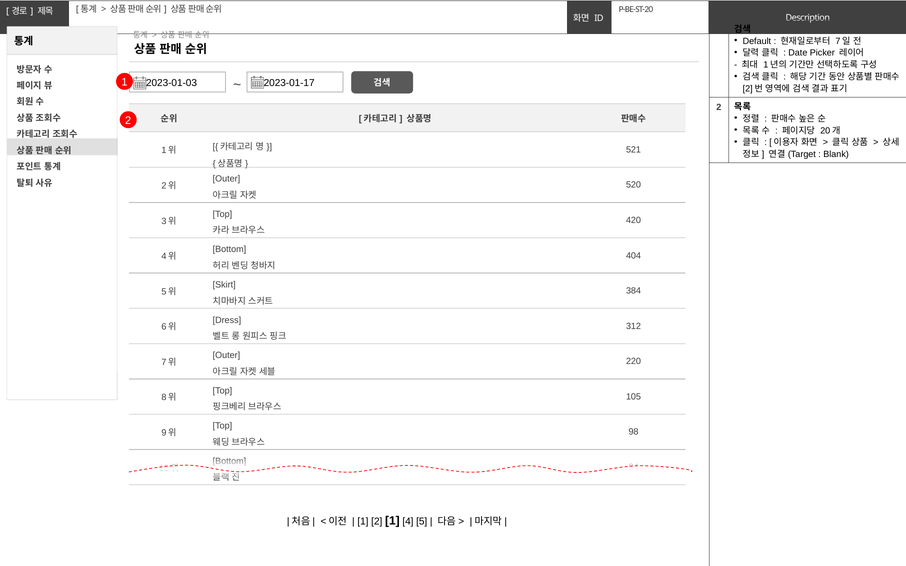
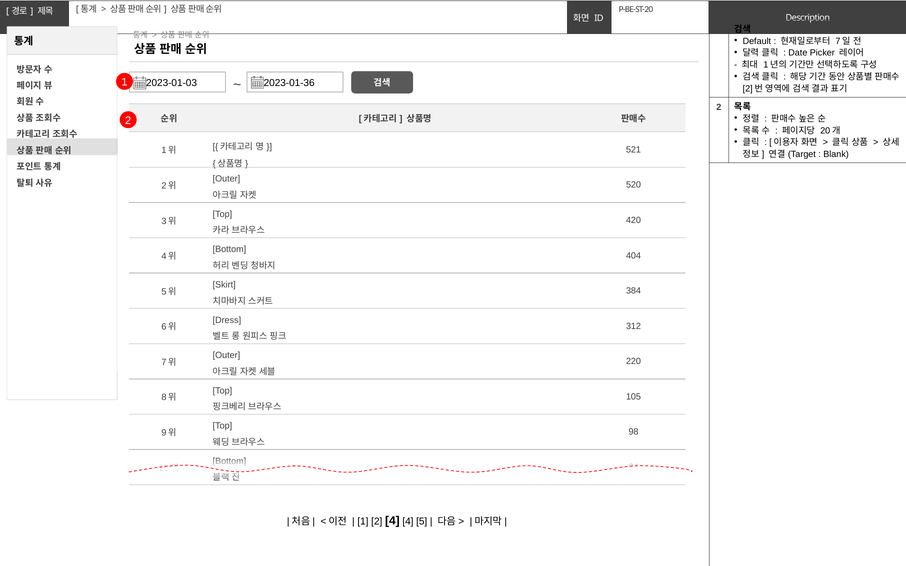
2023-01-17: 2023-01-17 -> 2023-01-36
2 1: 1 -> 4
